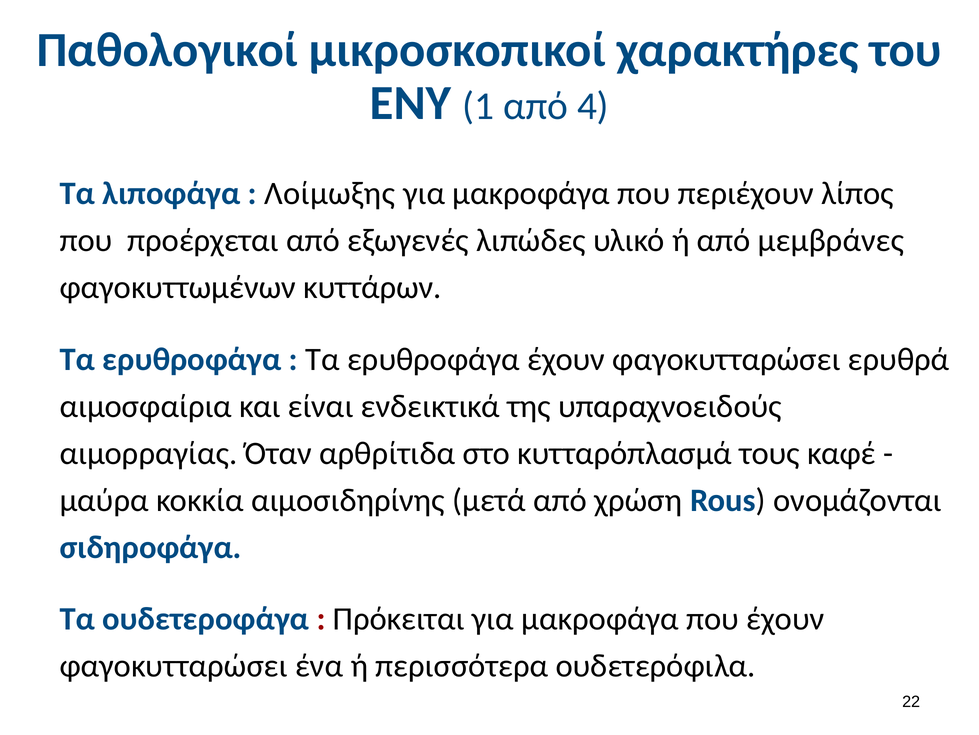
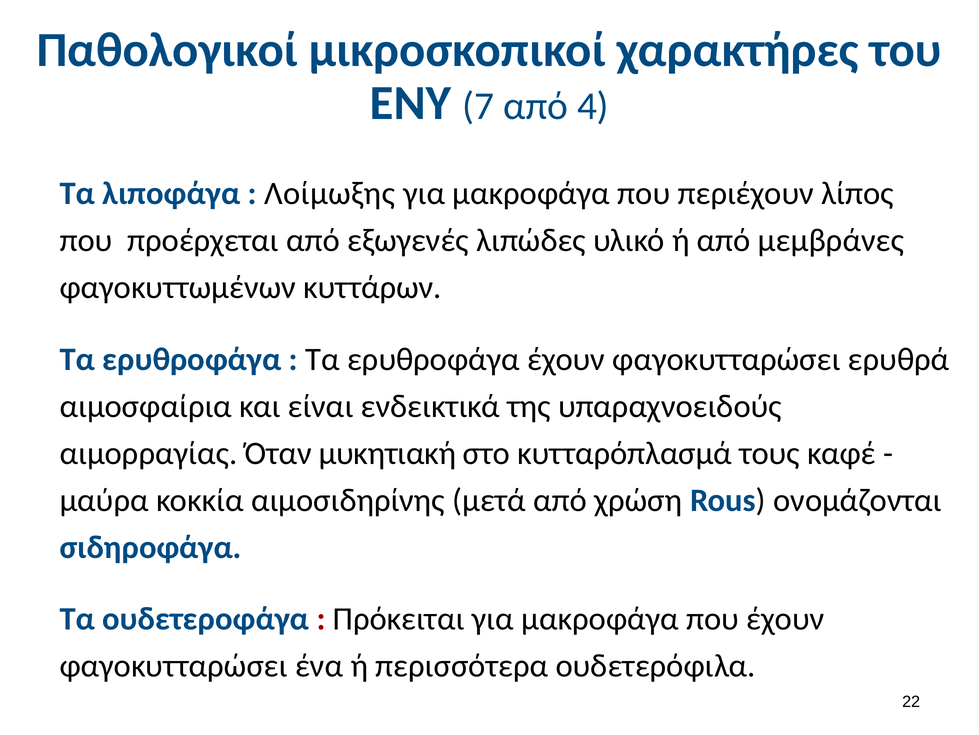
1: 1 -> 7
αρθρίτιδα: αρθρίτιδα -> μυκητιακή
